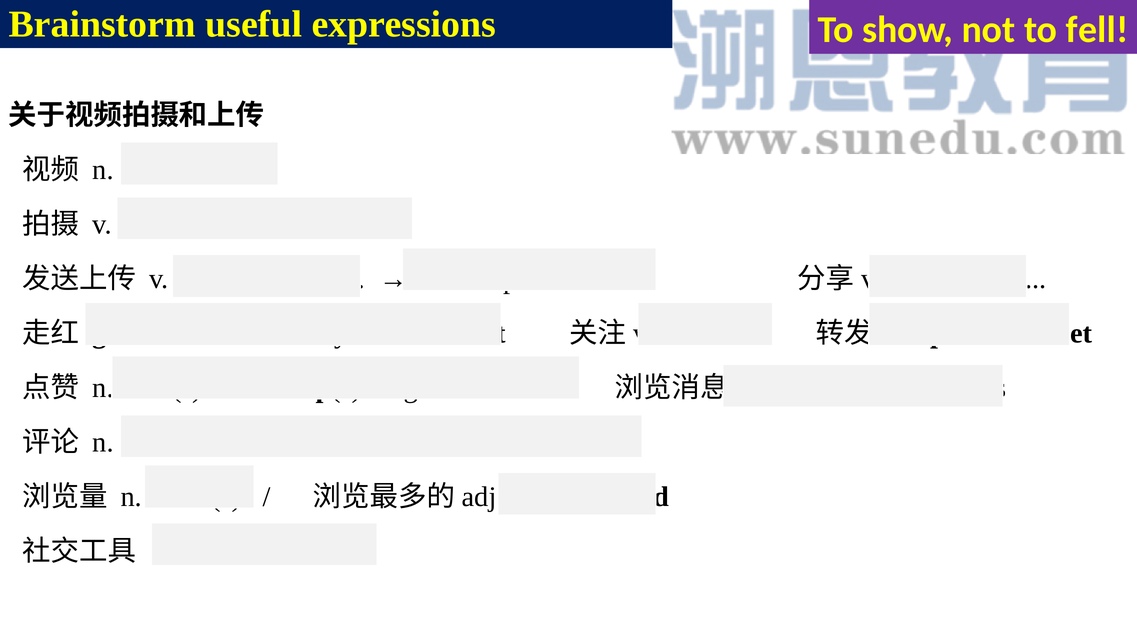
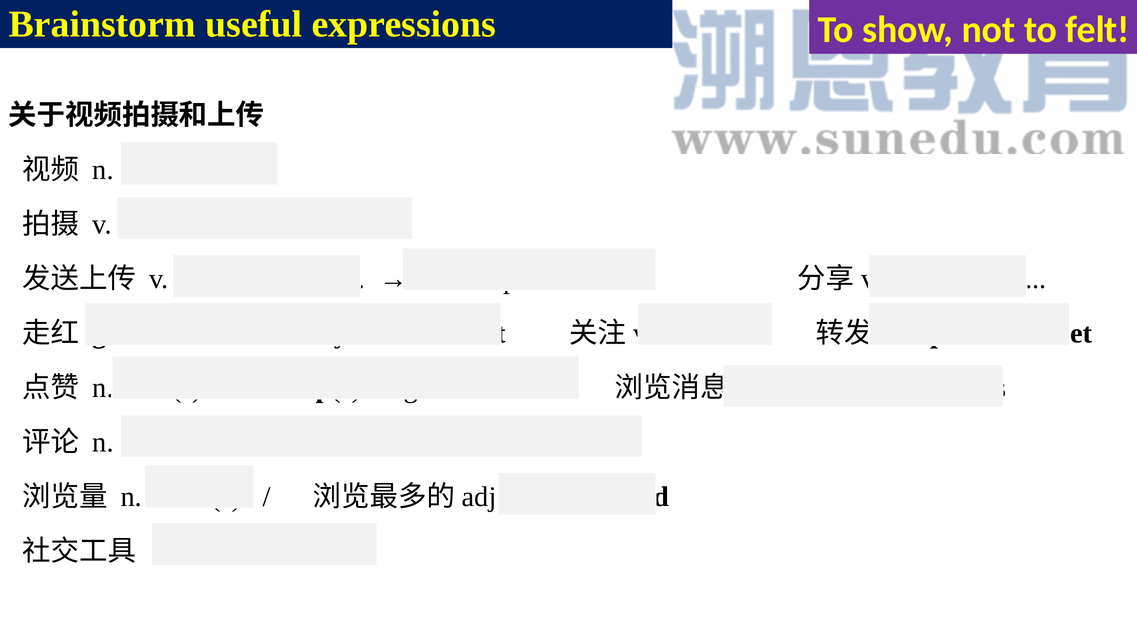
fell: fell -> felt
